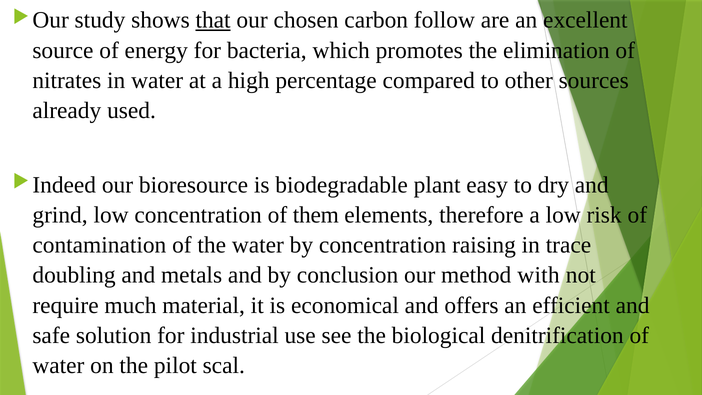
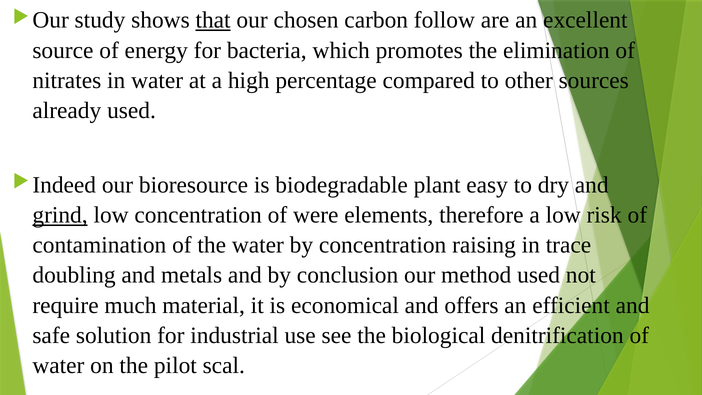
grind underline: none -> present
them: them -> were
method with: with -> used
